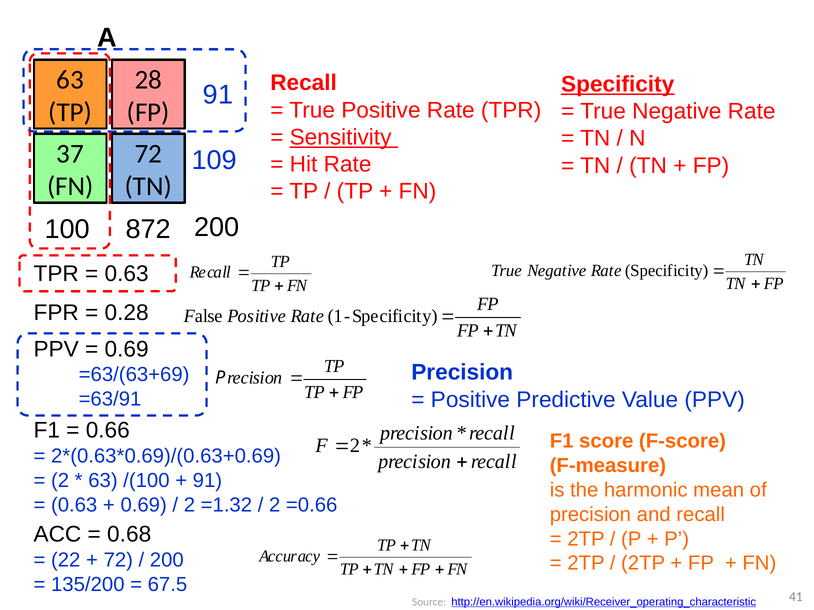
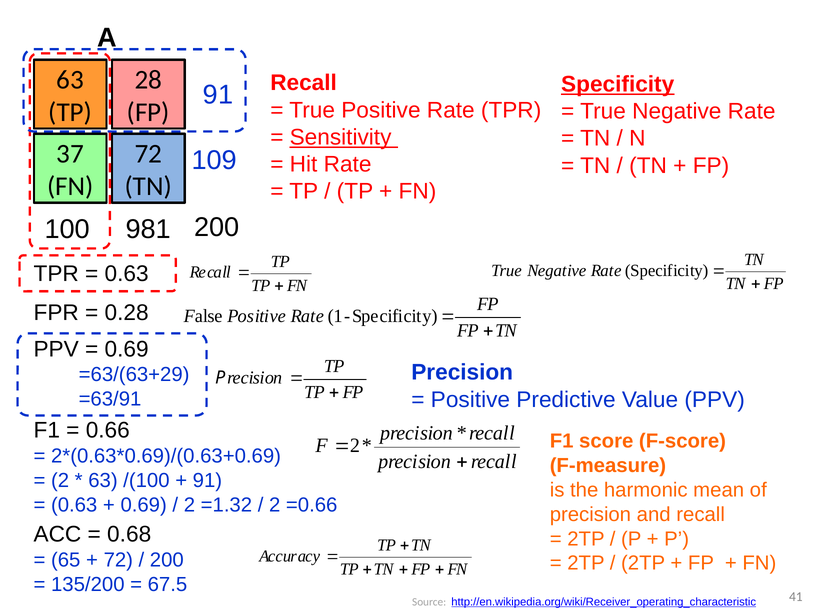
872: 872 -> 981
=63/(63+69: =63/(63+69 -> =63/(63+29
22: 22 -> 65
